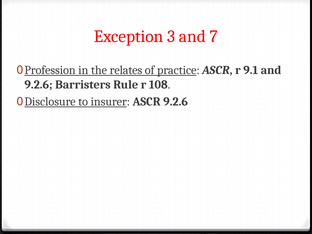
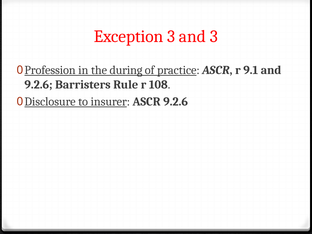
and 7: 7 -> 3
relates: relates -> during
